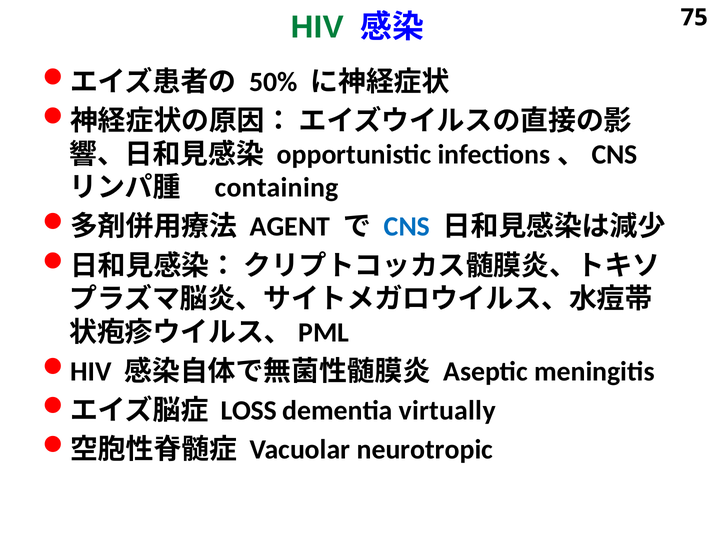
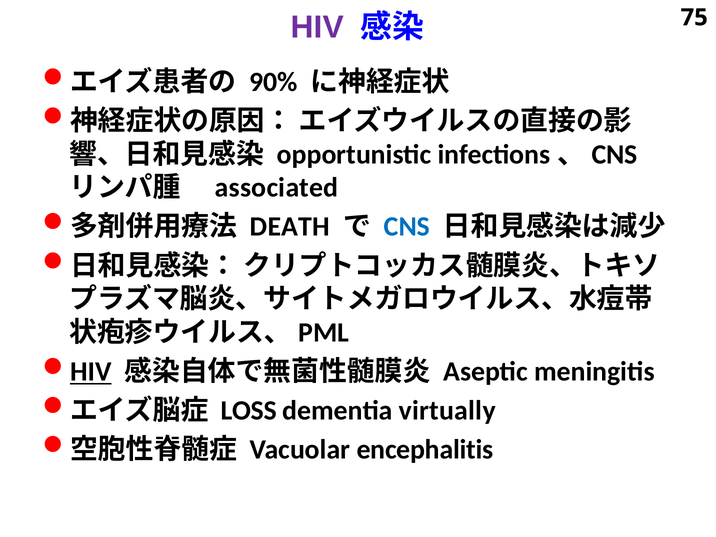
HIV at (317, 27) colour: green -> purple
50%: 50% -> 90%
containing: containing -> associated
AGENT: AGENT -> DEATH
HIV at (91, 372) underline: none -> present
neurotropic: neurotropic -> encephalitis
